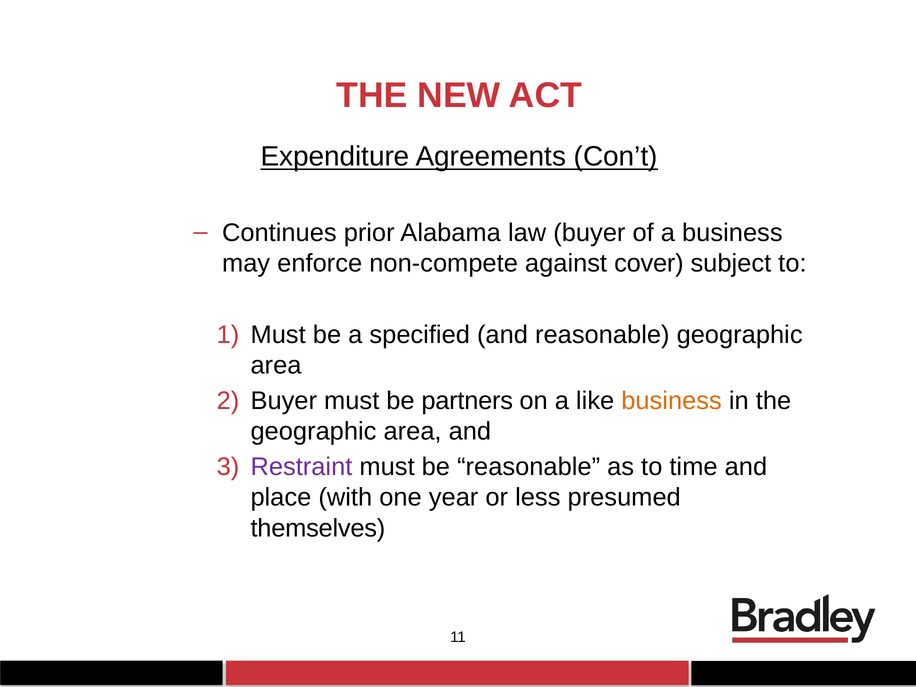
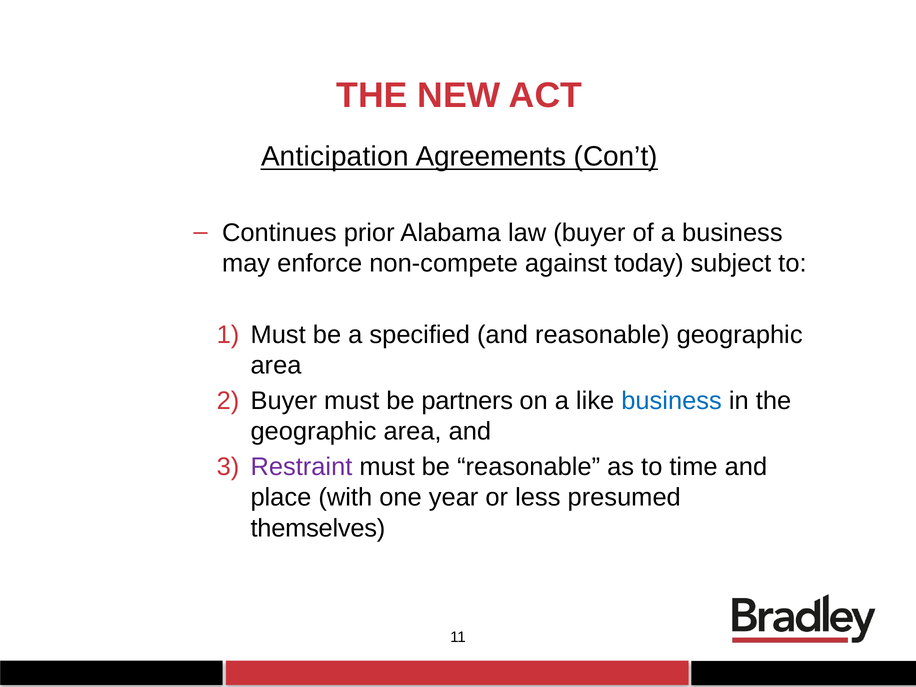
Expenditure: Expenditure -> Anticipation
cover: cover -> today
business at (672, 401) colour: orange -> blue
